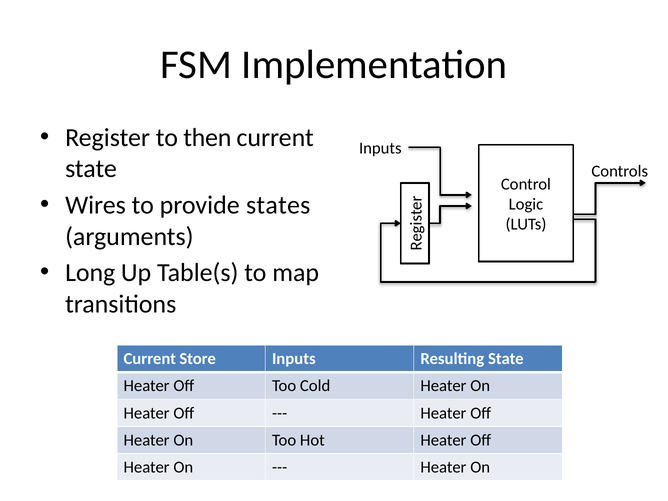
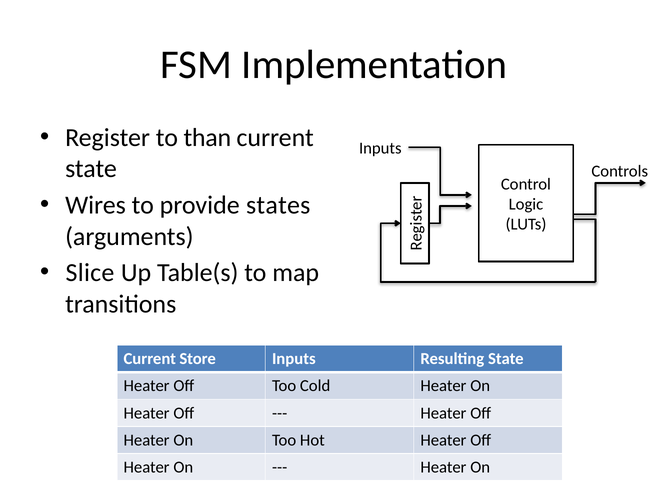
then: then -> than
Long: Long -> Slice
